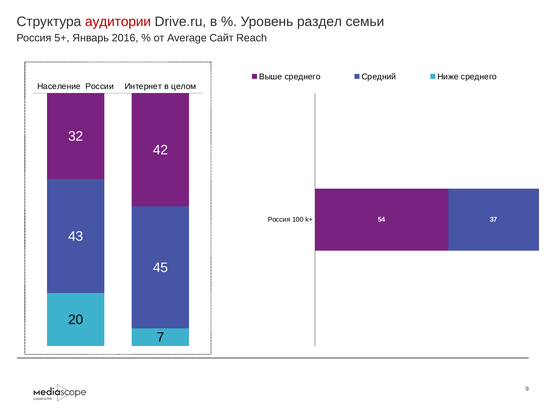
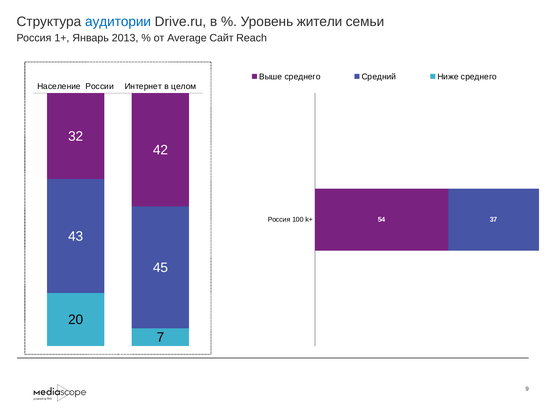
аудитории colour: red -> blue
раздел: раздел -> жители
5+: 5+ -> 1+
2016: 2016 -> 2013
